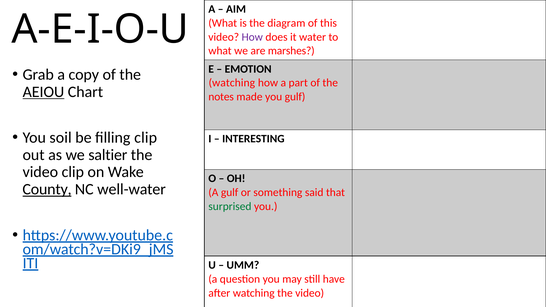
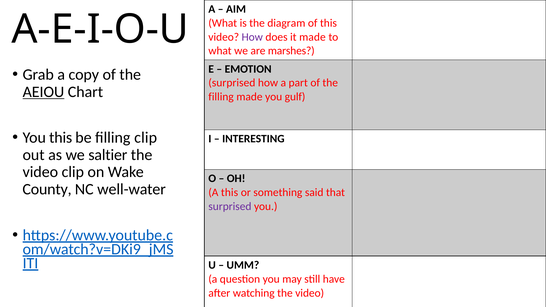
it water: water -> made
watching at (232, 83): watching -> surprised
notes at (221, 97): notes -> filling
You soil: soil -> this
County underline: present -> none
A gulf: gulf -> this
surprised at (230, 206) colour: green -> purple
